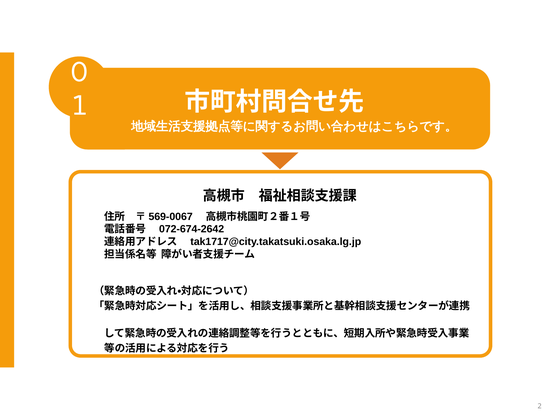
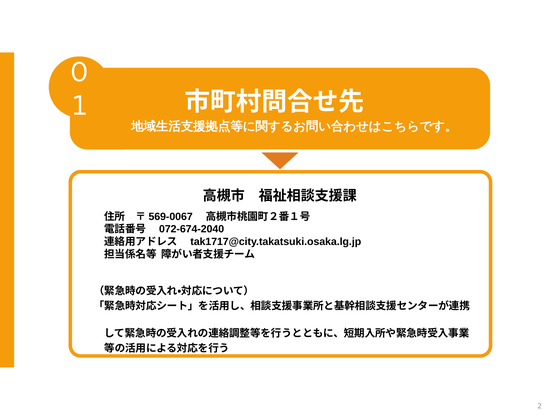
072-674-2642: 072-674-2642 -> 072-674-2040
